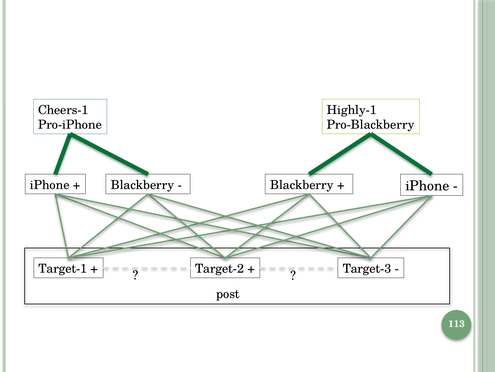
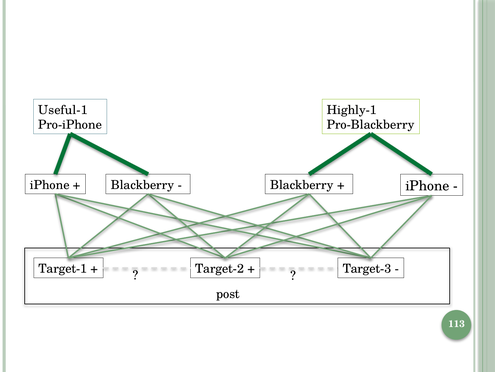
Cheers-1: Cheers-1 -> Useful-1
